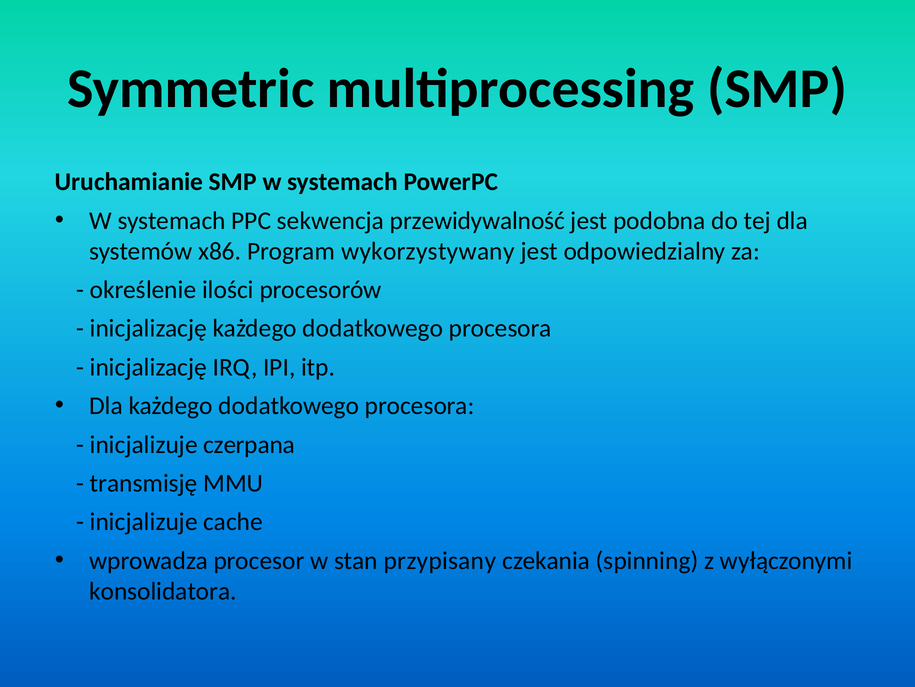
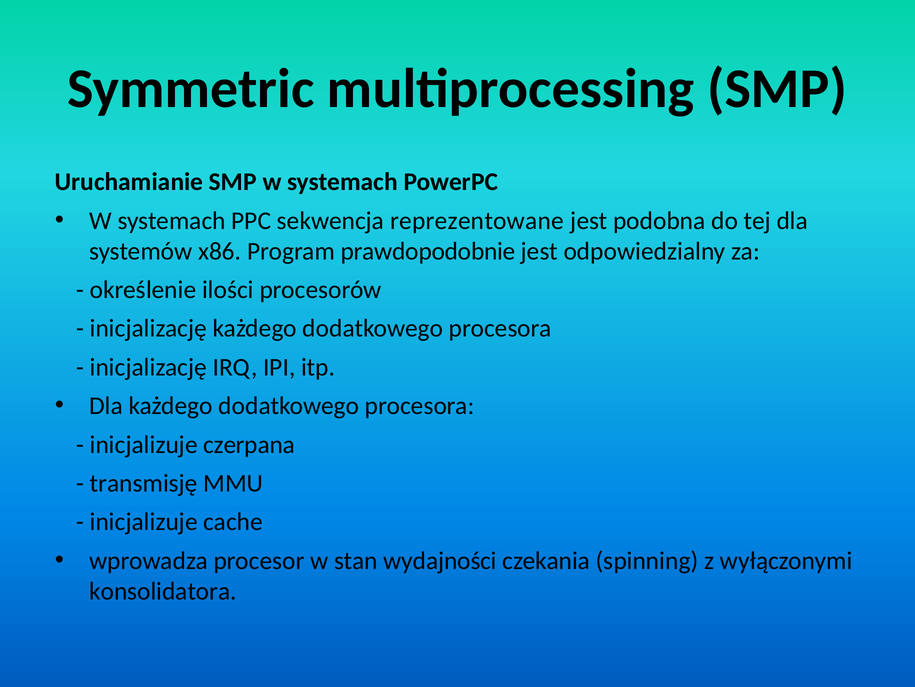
przewidywalność: przewidywalność -> reprezentowane
wykorzystywany: wykorzystywany -> prawdopodobnie
przypisany: przypisany -> wydajności
